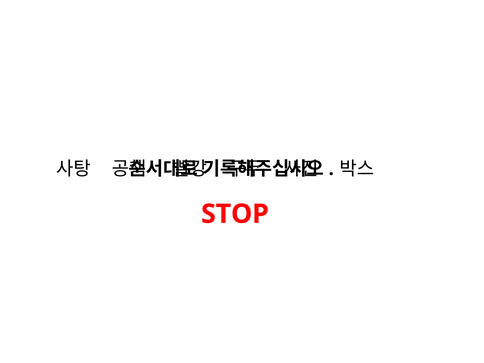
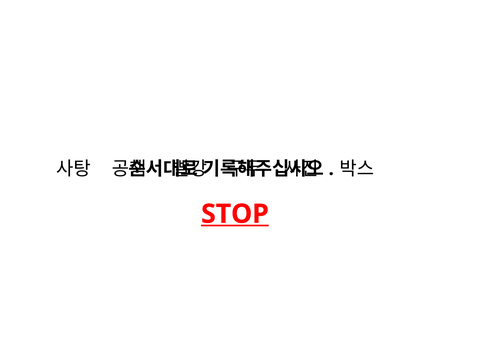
STOP underline: none -> present
